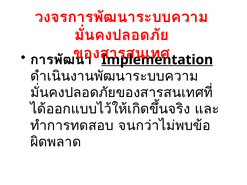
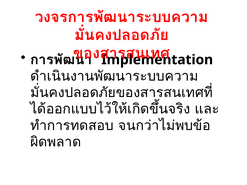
Implementation underline: present -> none
